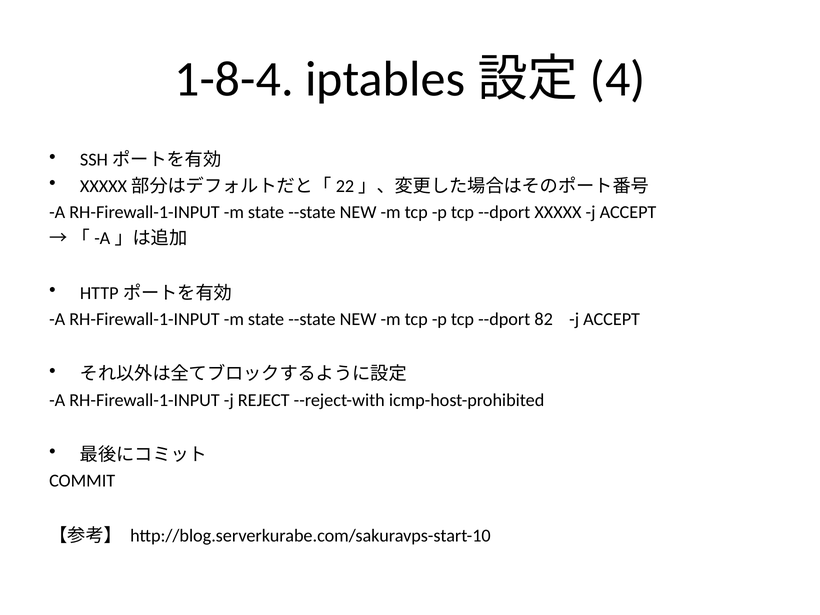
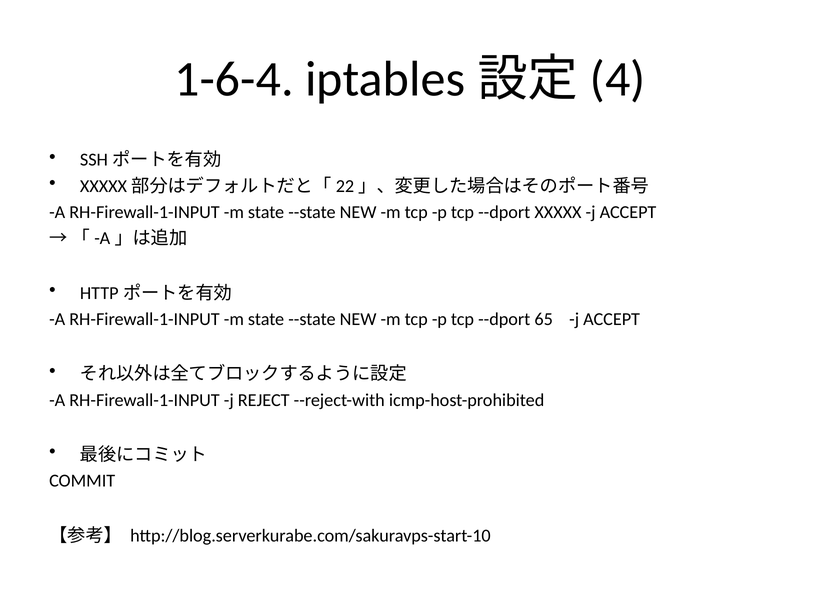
1-8-4: 1-8-4 -> 1-6-4
82: 82 -> 65
